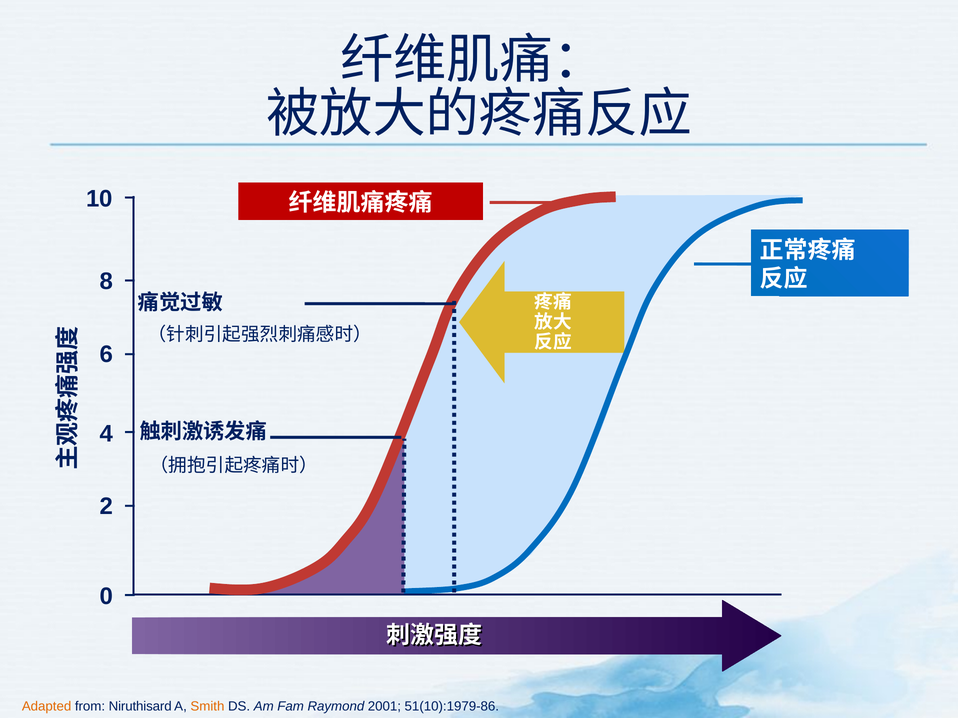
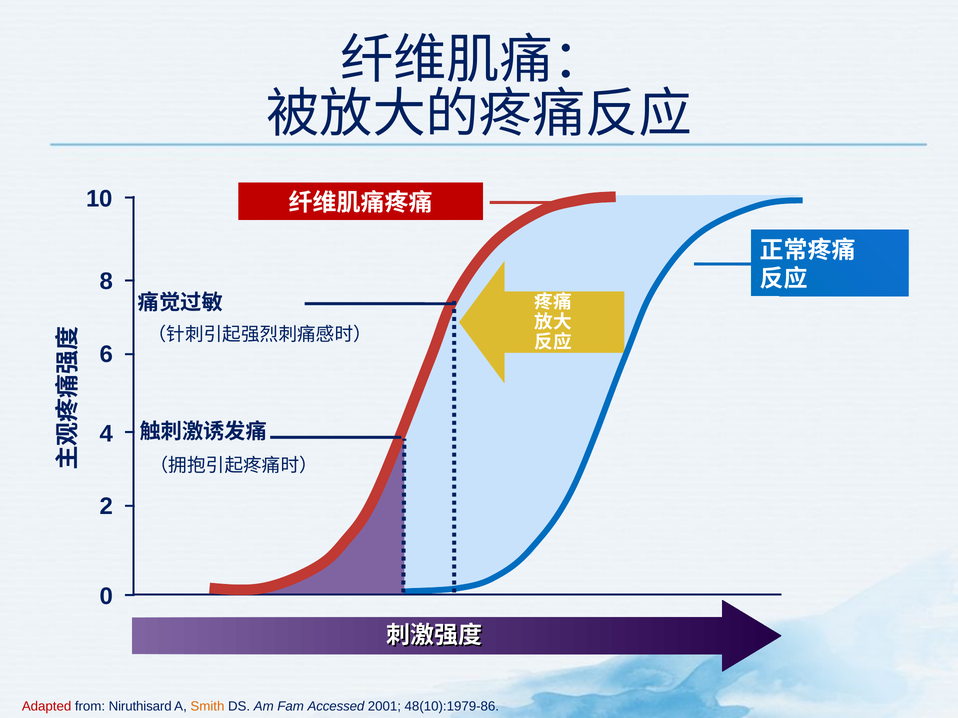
Adapted colour: orange -> red
Raymond: Raymond -> Accessed
51(10):1979-86: 51(10):1979-86 -> 48(10):1979-86
